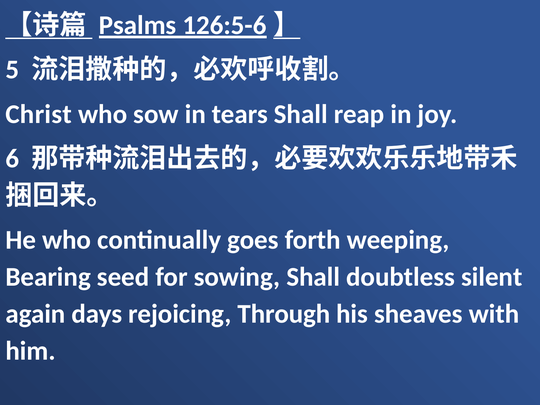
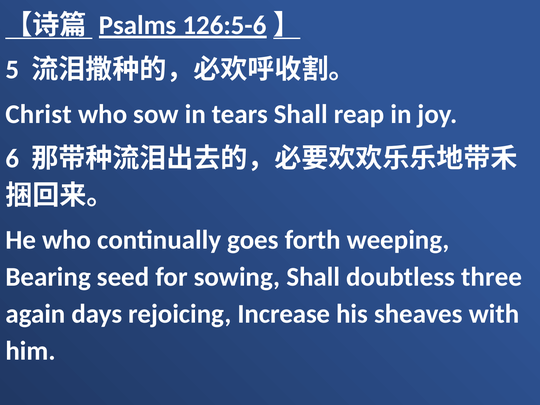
silent: silent -> three
Through: Through -> Increase
